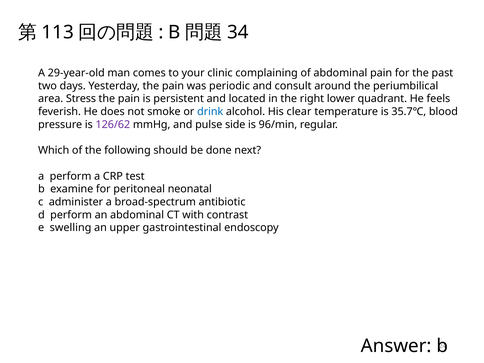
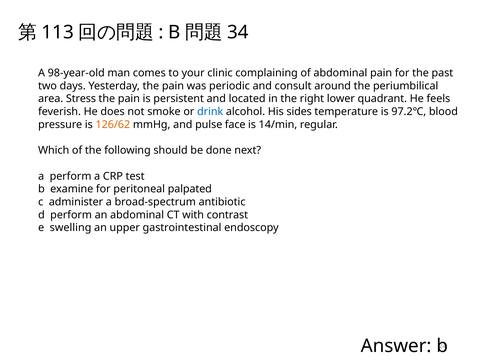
29-year-old: 29-year-old -> 98-year-old
clear: clear -> sides
35.7℃: 35.7℃ -> 97.2℃
126/62 colour: purple -> orange
side: side -> face
96/min: 96/min -> 14/min
neonatal: neonatal -> palpated
